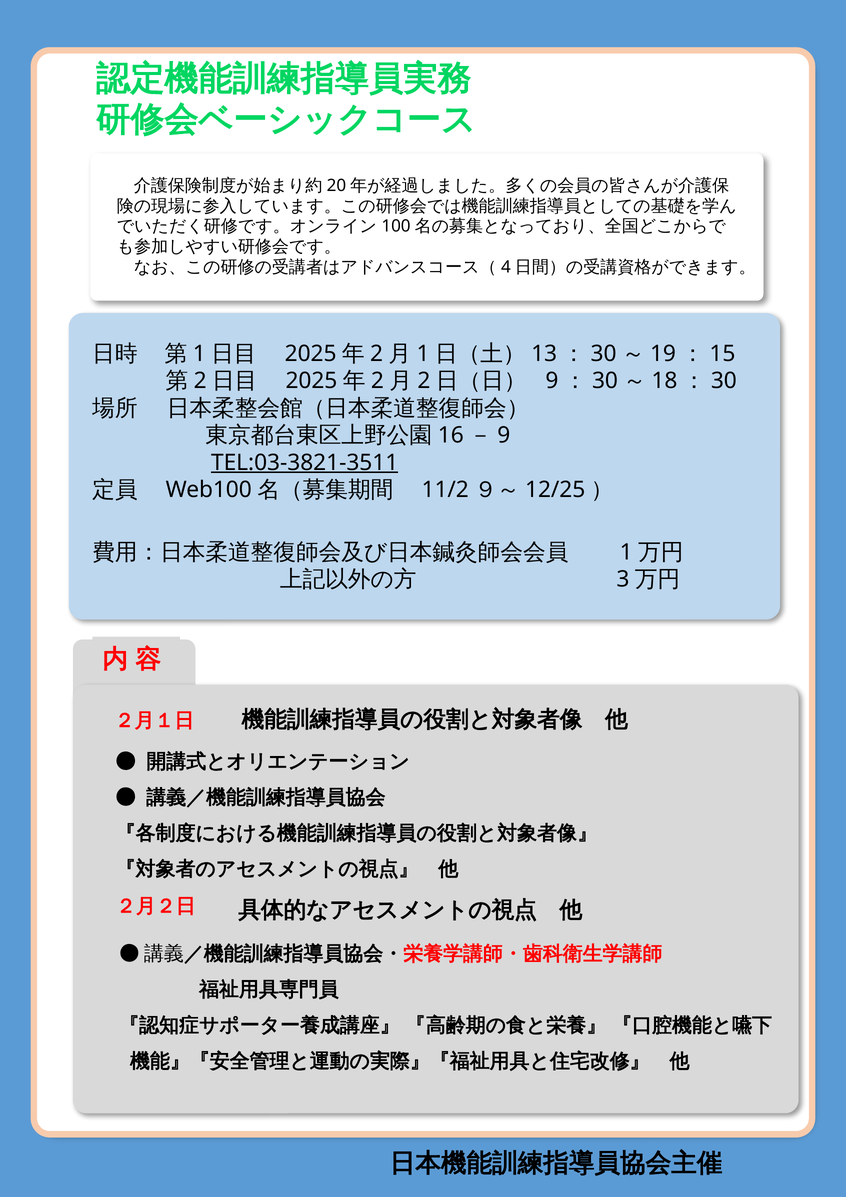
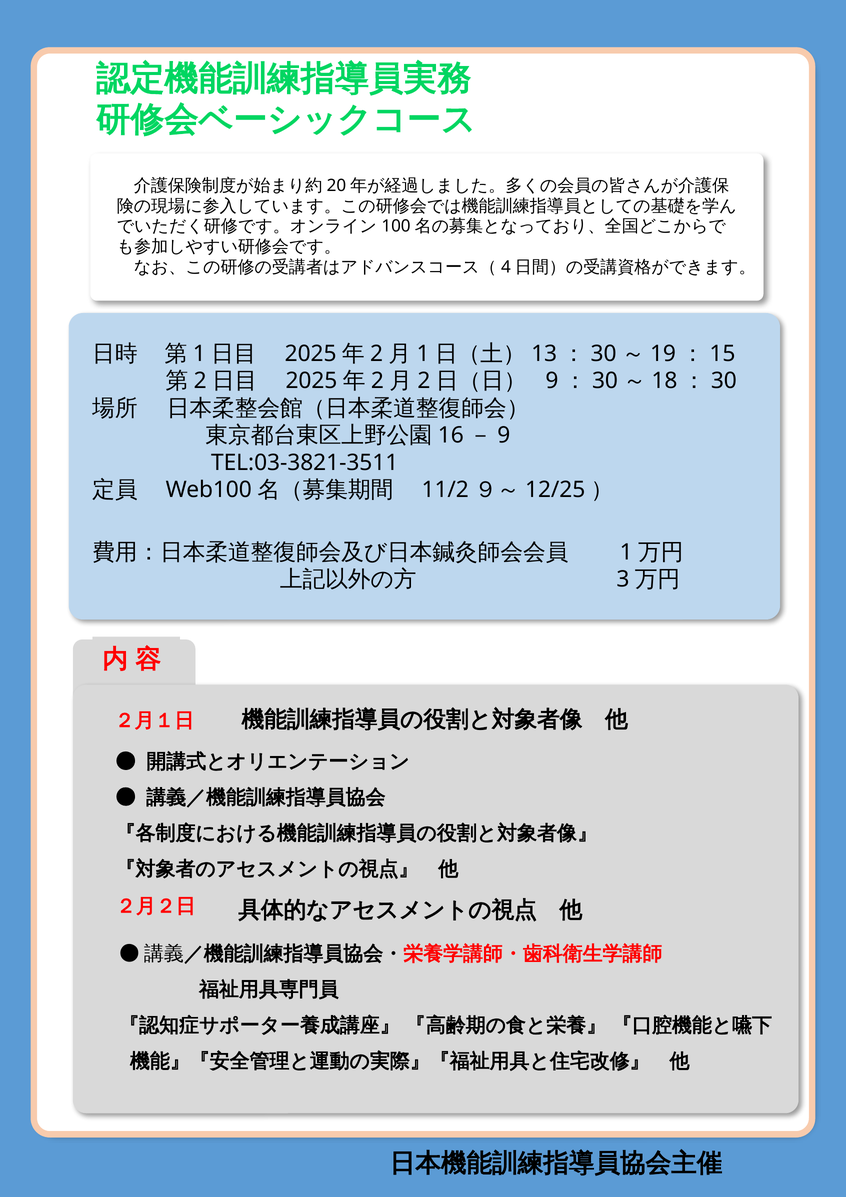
TEL:03-3821-3511 underline: present -> none
